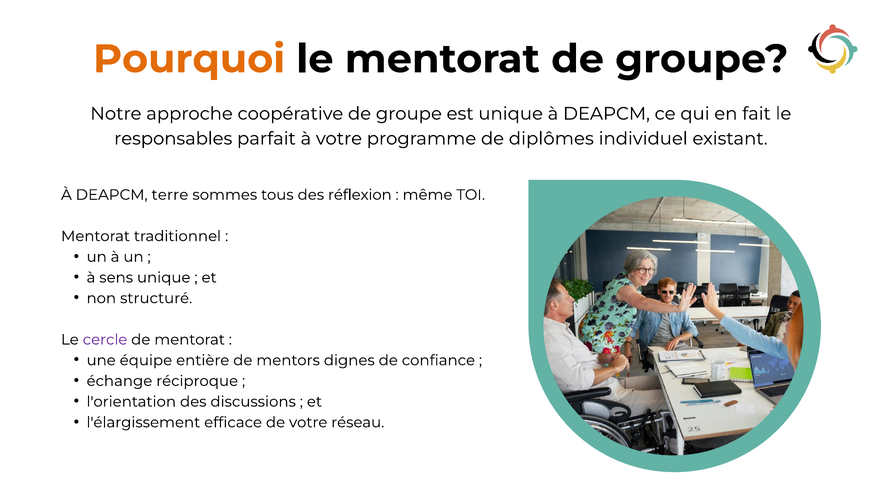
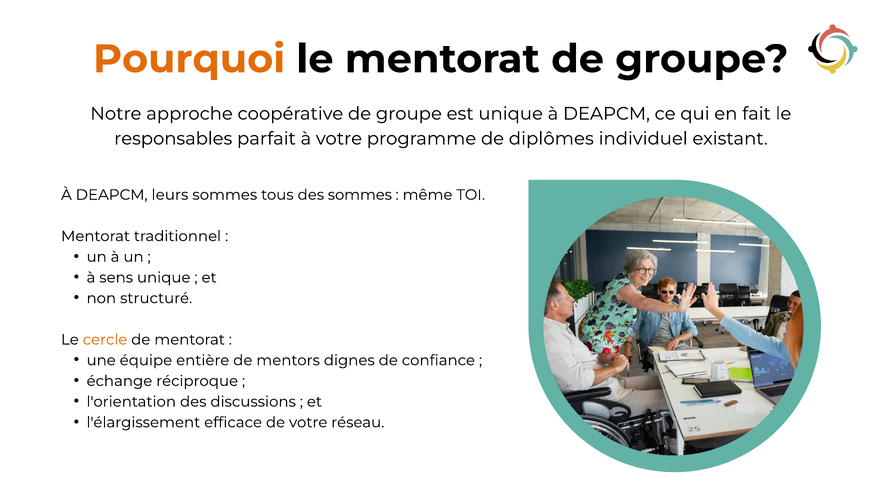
terre: terre -> leurs
des réflexion: réflexion -> sommes
cercle colour: purple -> orange
